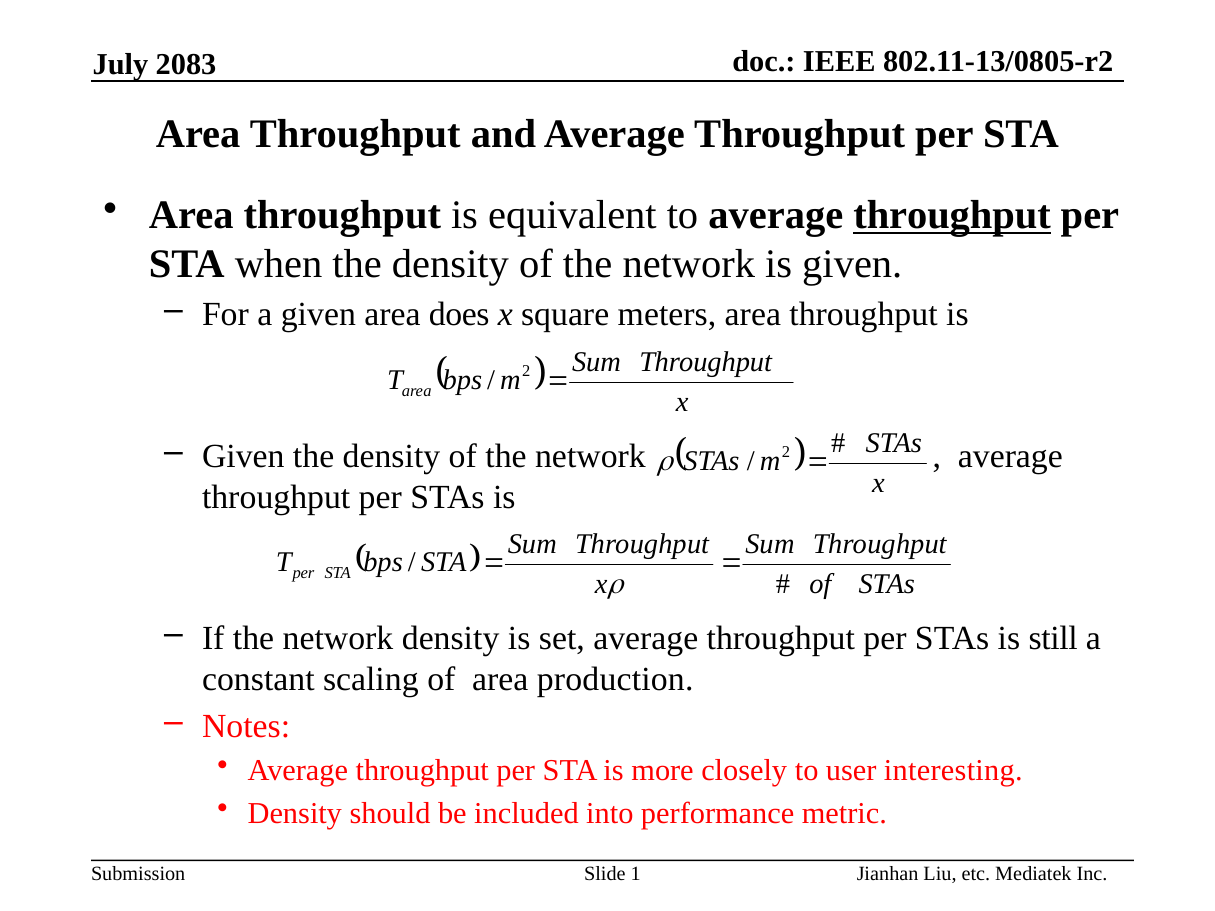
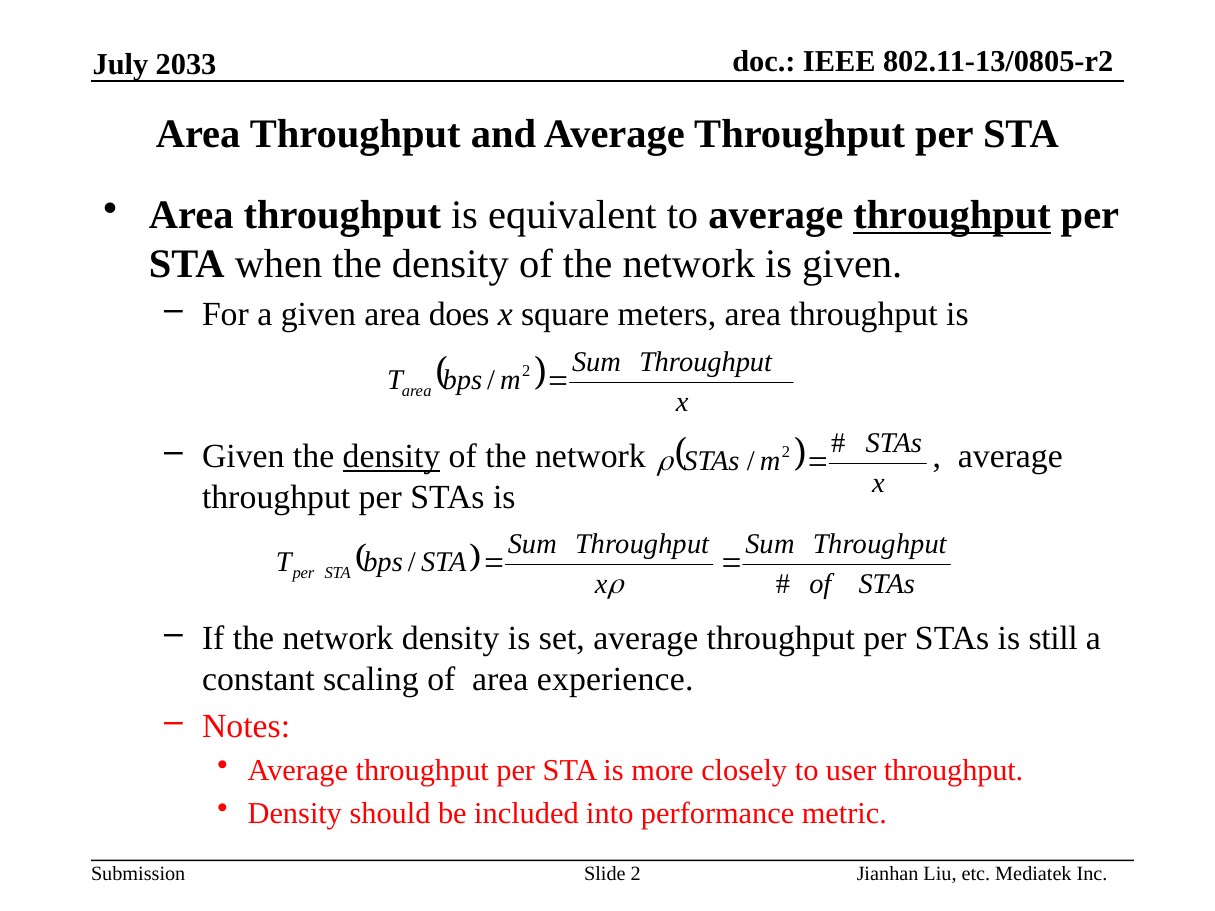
2083: 2083 -> 2033
density at (391, 457) underline: none -> present
production: production -> experience
user interesting: interesting -> throughput
Slide 1: 1 -> 2
